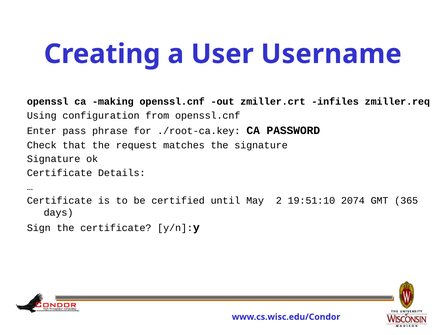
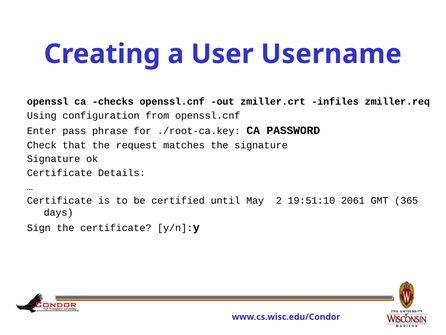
making: making -> checks
2074: 2074 -> 2061
